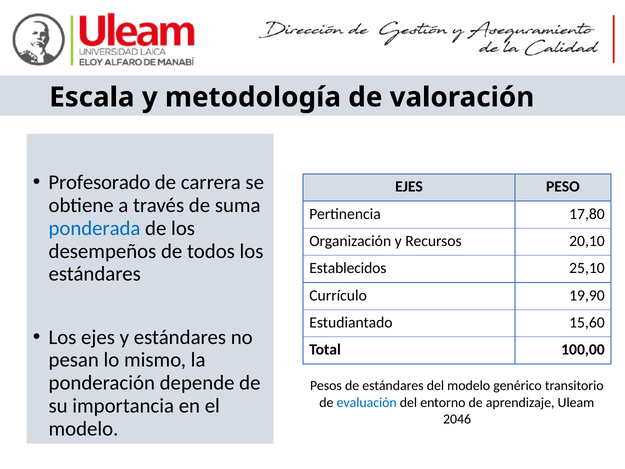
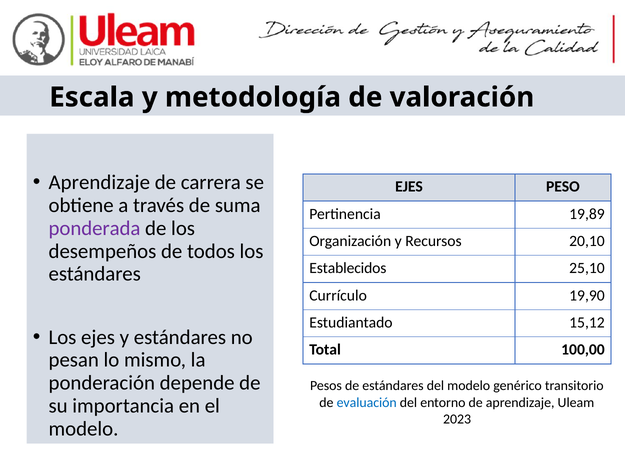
Profesorado at (99, 182): Profesorado -> Aprendizaje
17,80: 17,80 -> 19,89
ponderada colour: blue -> purple
15,60: 15,60 -> 15,12
2046: 2046 -> 2023
